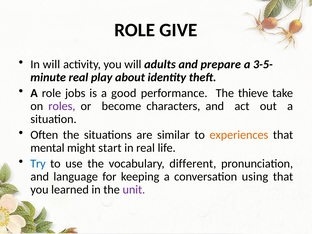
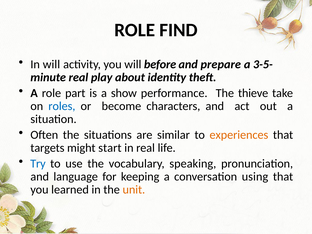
GIVE: GIVE -> FIND
adults: adults -> before
jobs: jobs -> part
good: good -> show
roles colour: purple -> blue
mental: mental -> targets
different: different -> speaking
unit colour: purple -> orange
